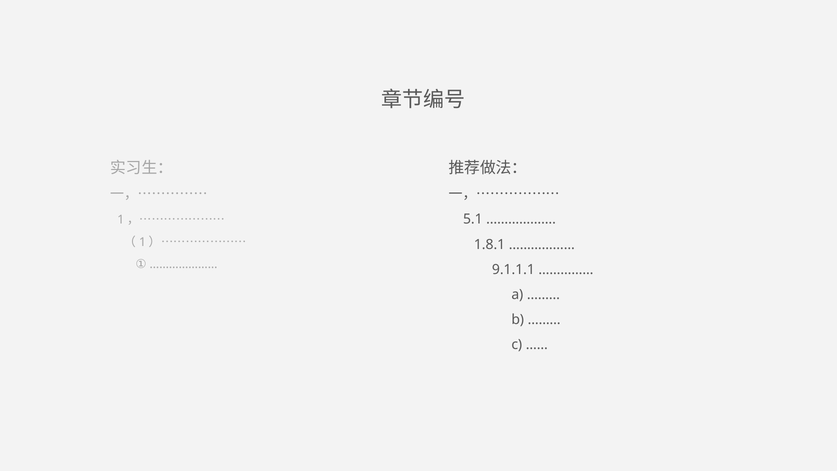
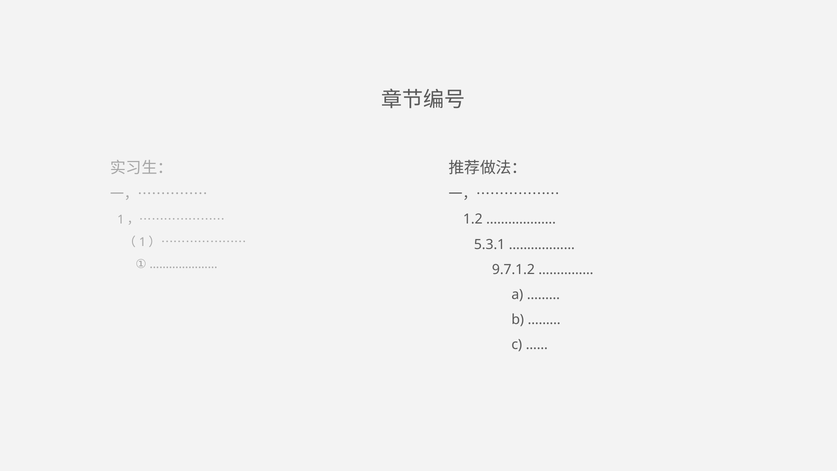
5.1: 5.1 -> 1.2
1.8.1: 1.8.1 -> 5.3.1
9.1.1.1: 9.1.1.1 -> 9.7.1.2
